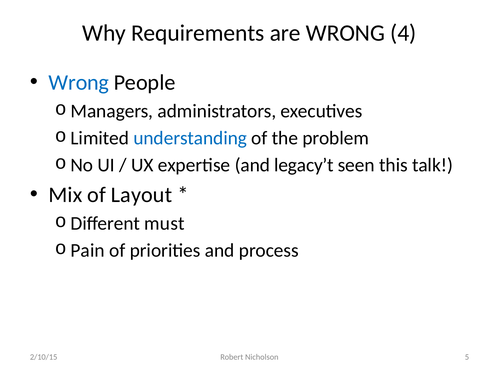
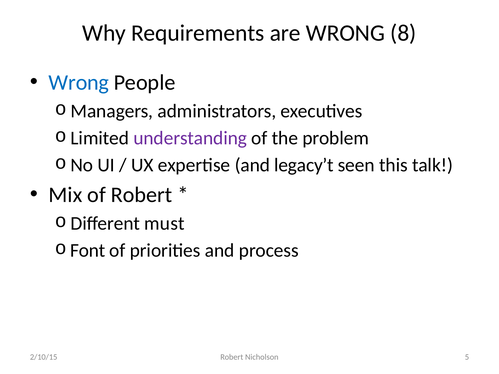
4: 4 -> 8
understanding colour: blue -> purple
of Layout: Layout -> Robert
Pain: Pain -> Font
